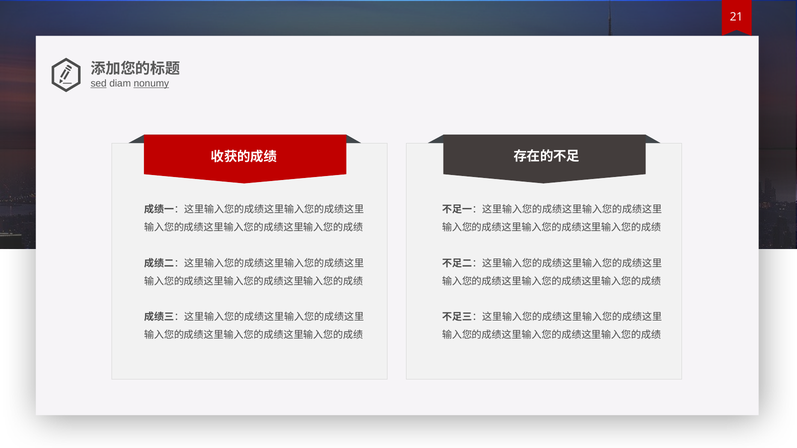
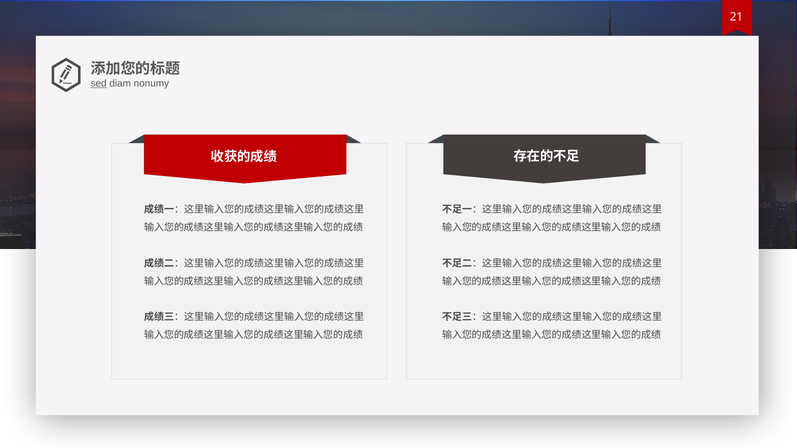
nonumy underline: present -> none
